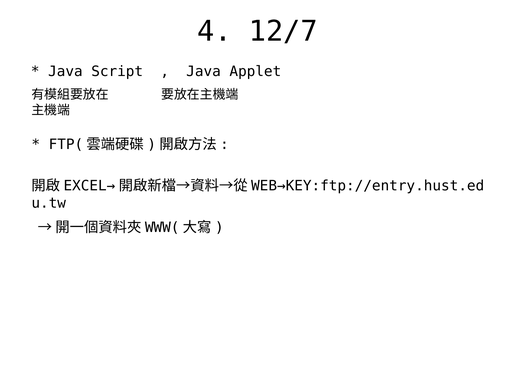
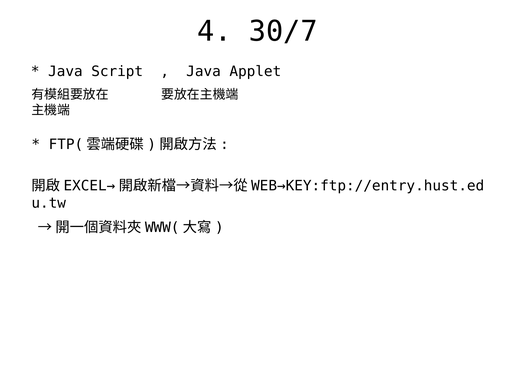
12/7: 12/7 -> 30/7
